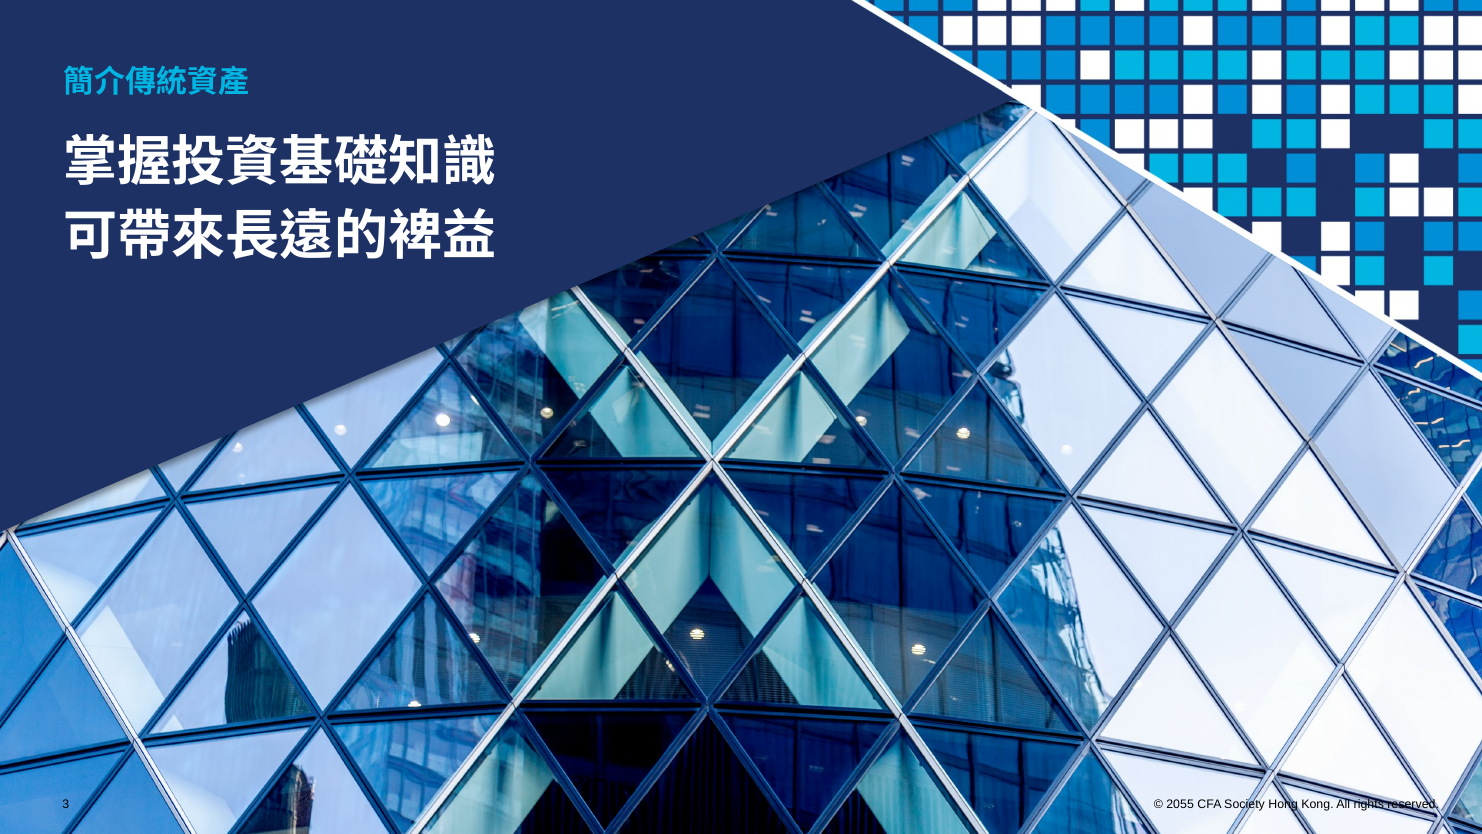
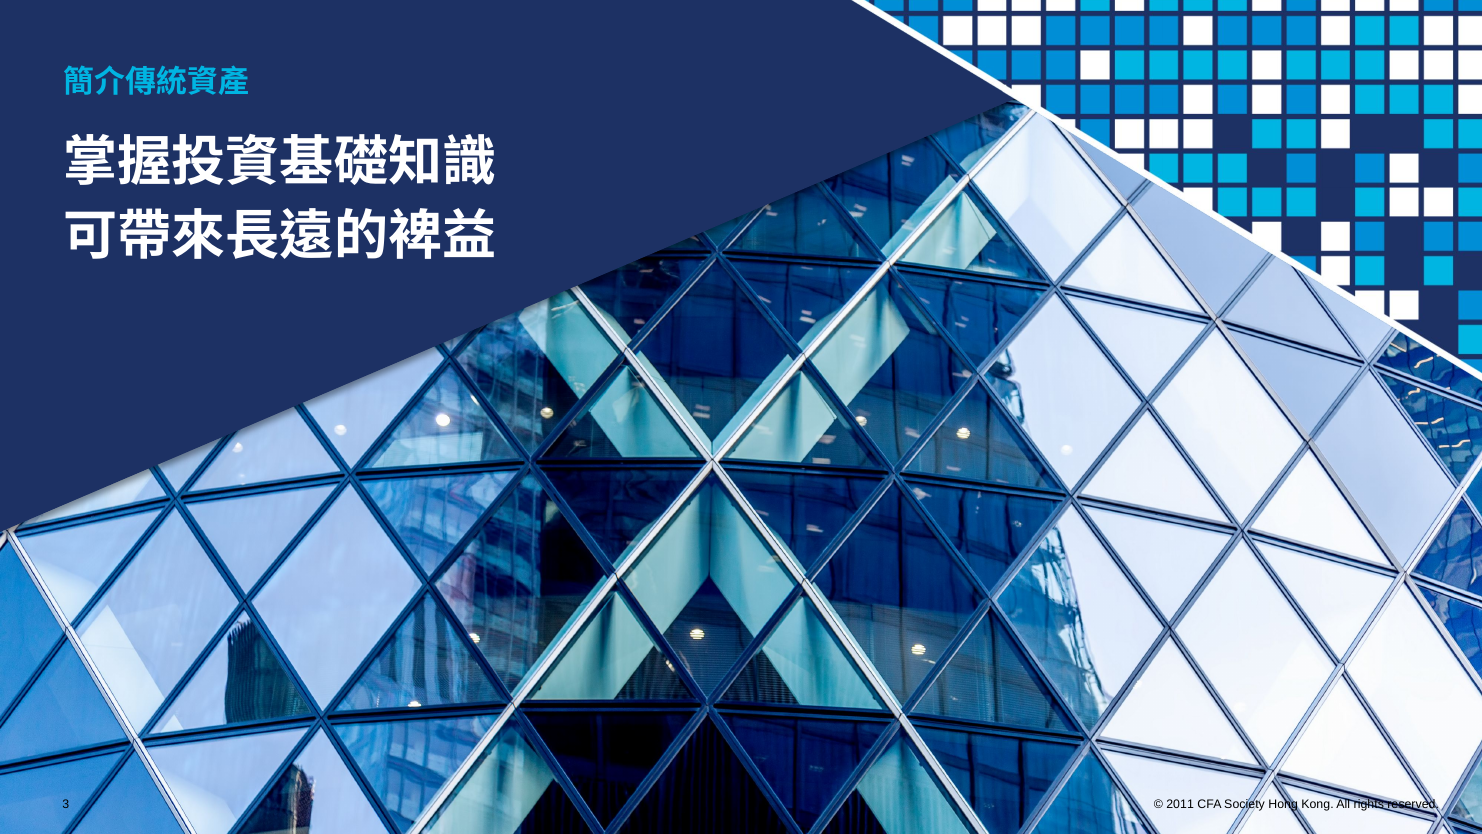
2055: 2055 -> 2011
